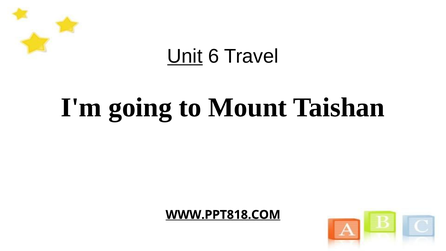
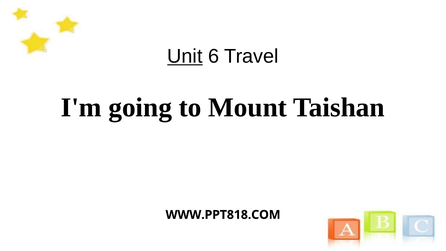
WWW.PPT818.COM underline: present -> none
